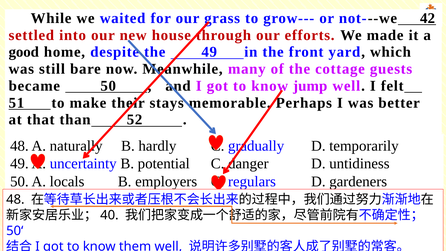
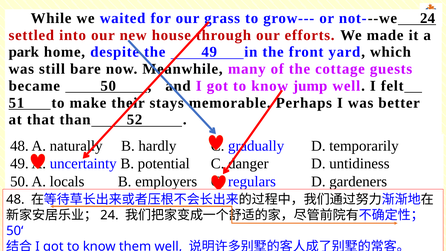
not---we 42: 42 -> 24
good: good -> park
40 at (109, 215): 40 -> 24
